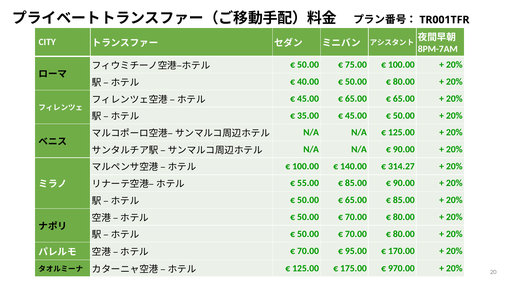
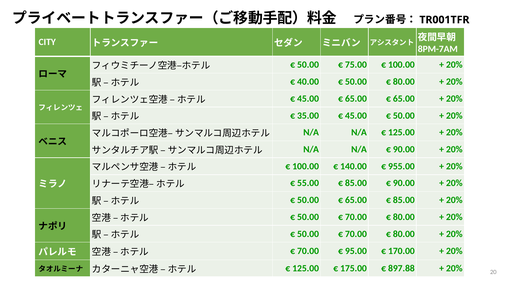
314.27: 314.27 -> 955.00
970.00: 970.00 -> 897.88
